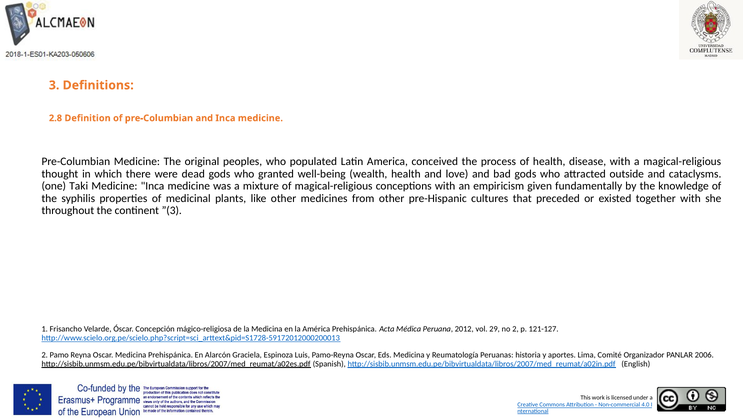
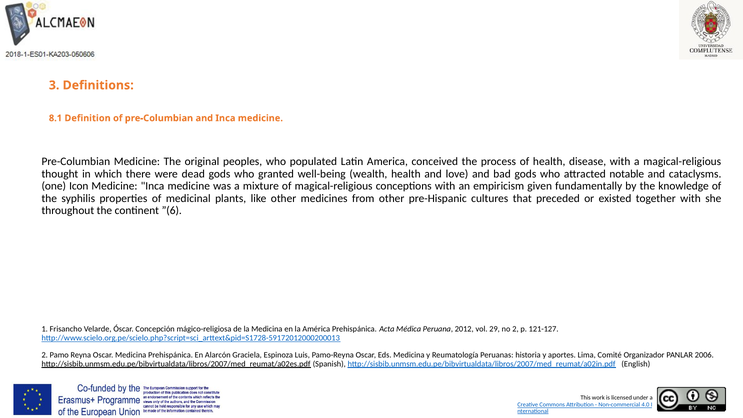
2.8: 2.8 -> 8.1
outside: outside -> notable
Taki: Taki -> Icon
”(3: ”(3 -> ”(6
